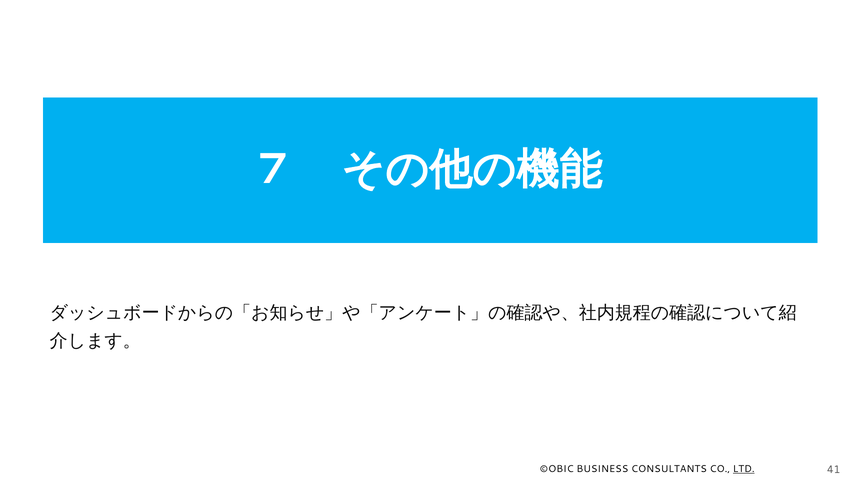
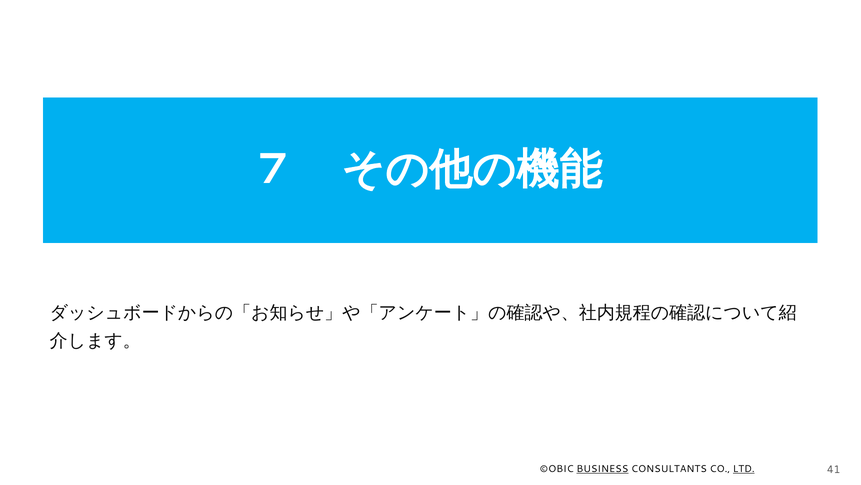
BUSINESS underline: none -> present
